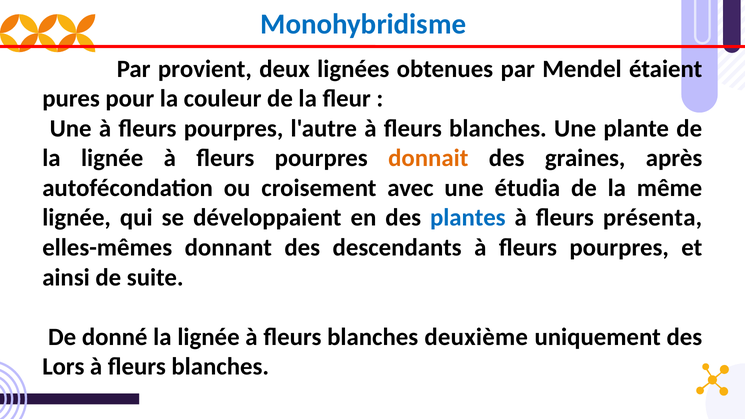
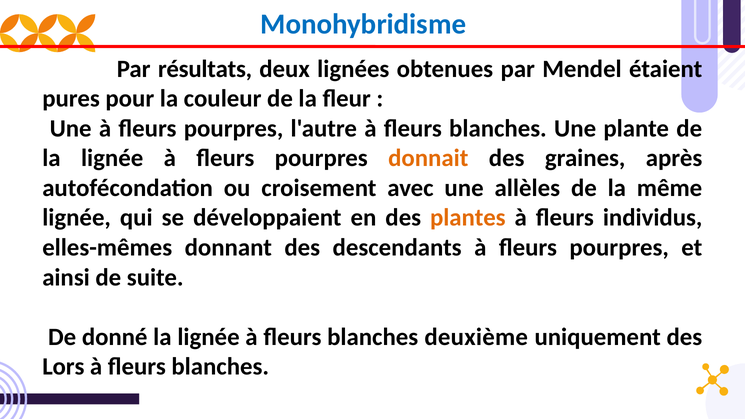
provient: provient -> résultats
étudia: étudia -> allèles
plantes colour: blue -> orange
présenta: présenta -> individus
